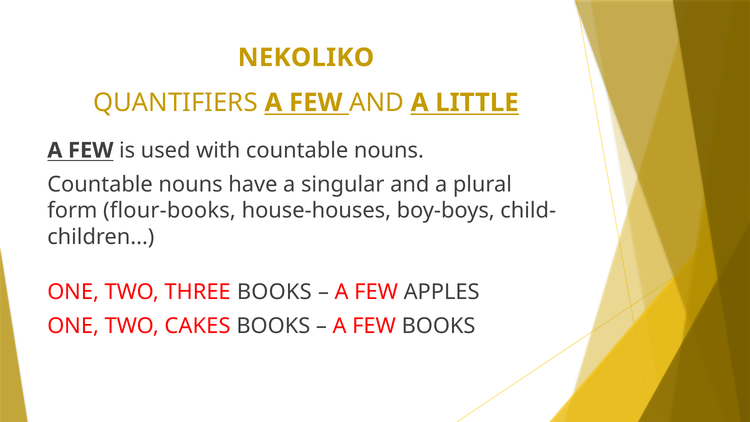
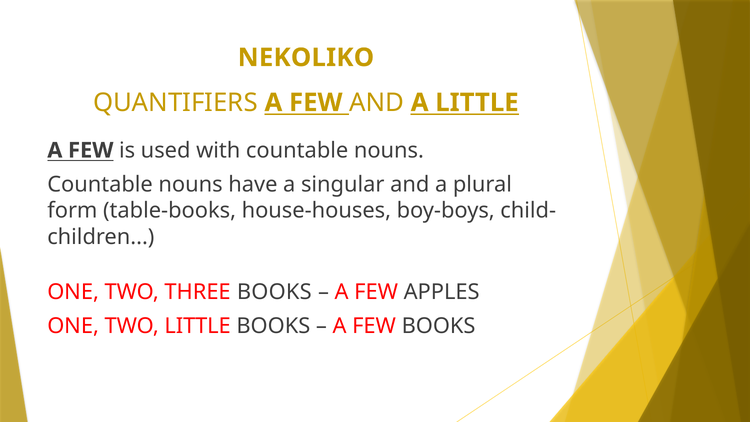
flour-books: flour-books -> table-books
TWO CAKES: CAKES -> LITTLE
